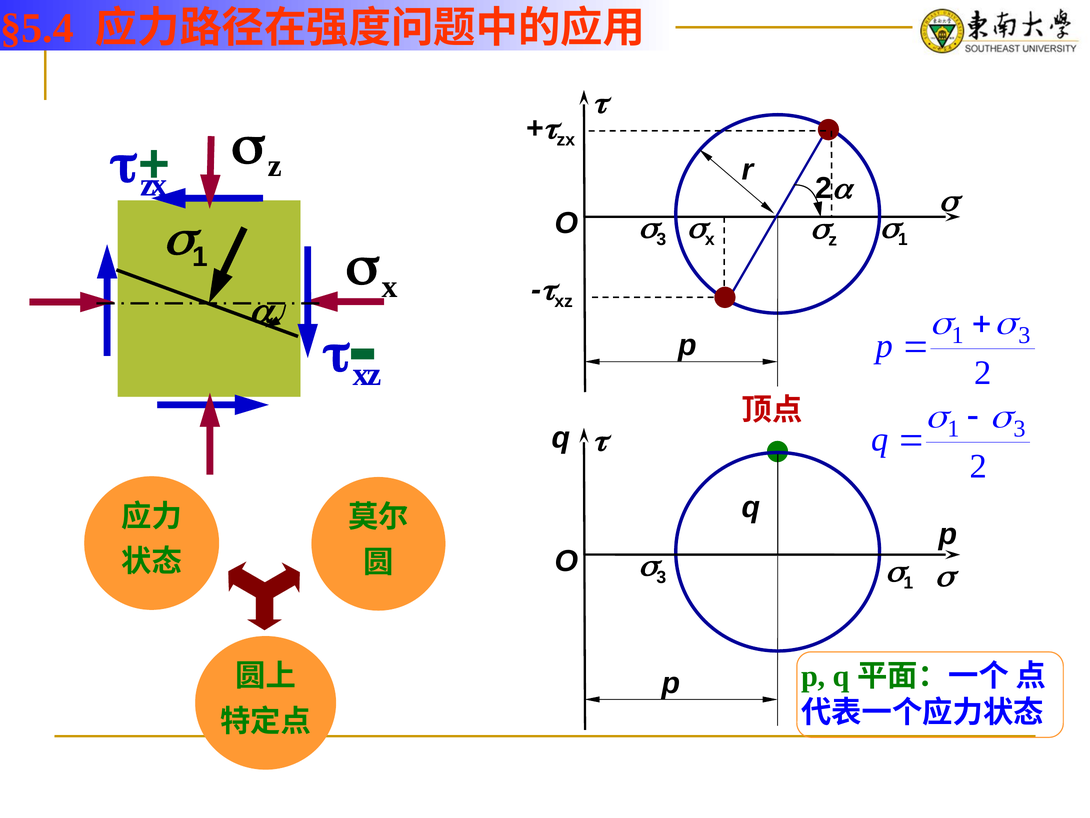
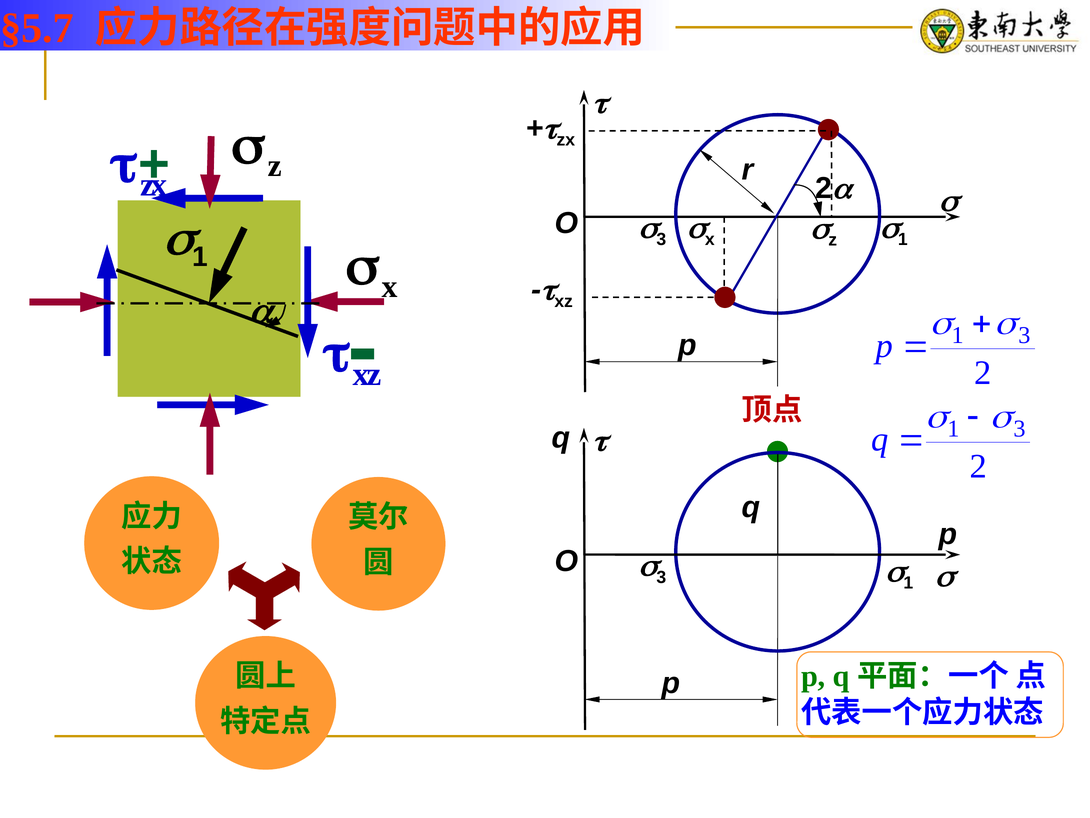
§5.4: §5.4 -> §5.7
